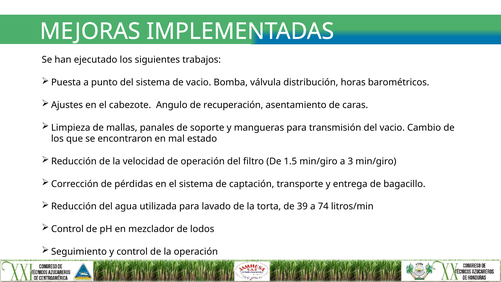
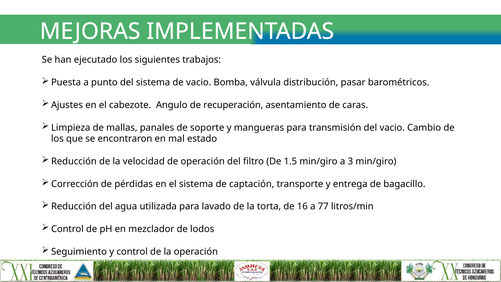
horas: horas -> pasar
39: 39 -> 16
74: 74 -> 77
